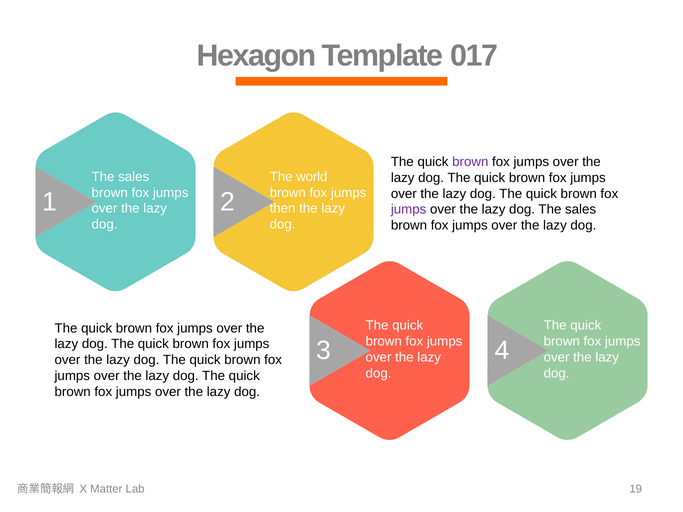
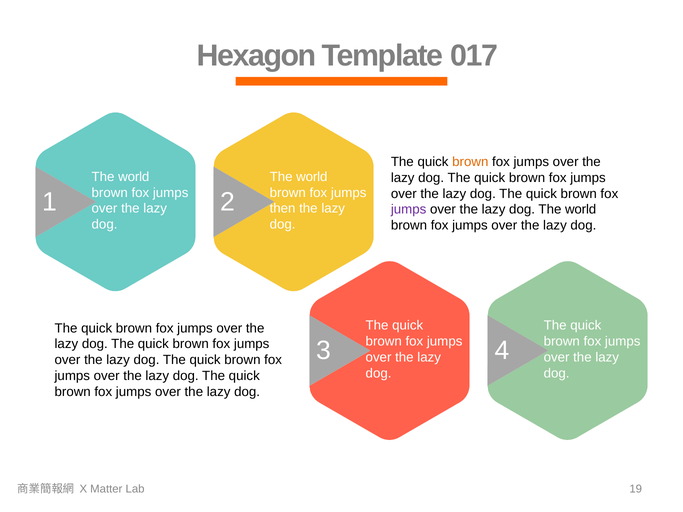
brown at (470, 162) colour: purple -> orange
sales at (134, 177): sales -> world
dog The sales: sales -> world
